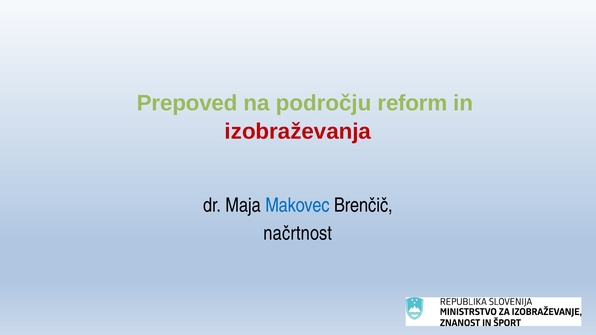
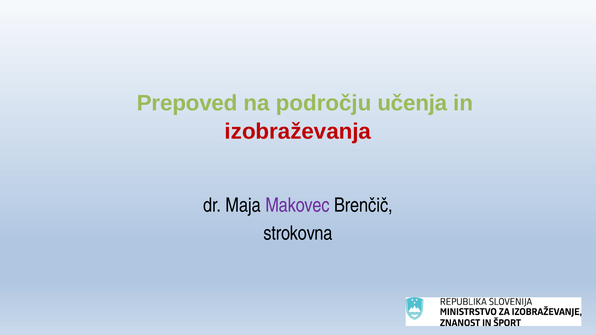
reform: reform -> učenja
Makovec colour: blue -> purple
načrtnost: načrtnost -> strokovna
